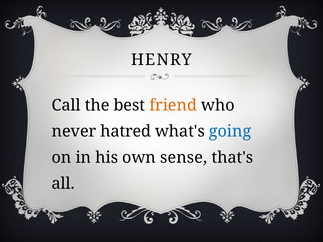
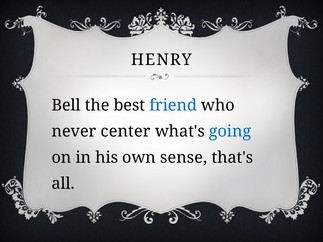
Call: Call -> Bell
friend colour: orange -> blue
hatred: hatred -> center
